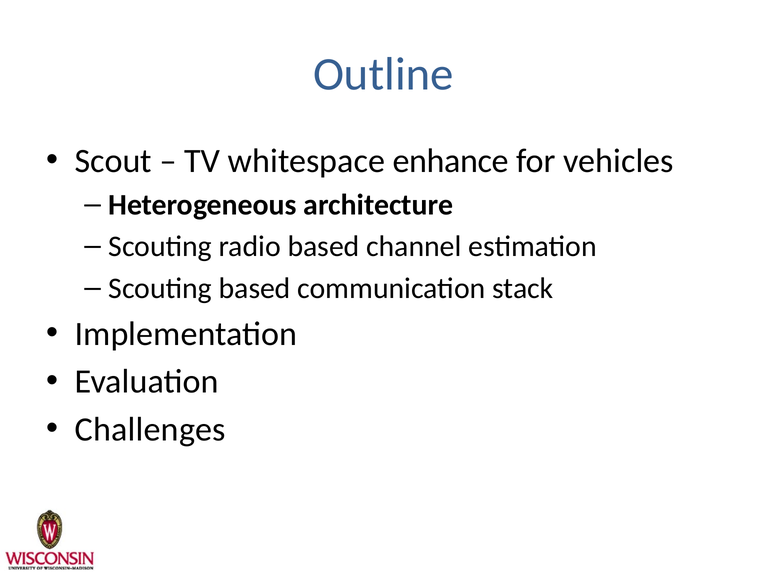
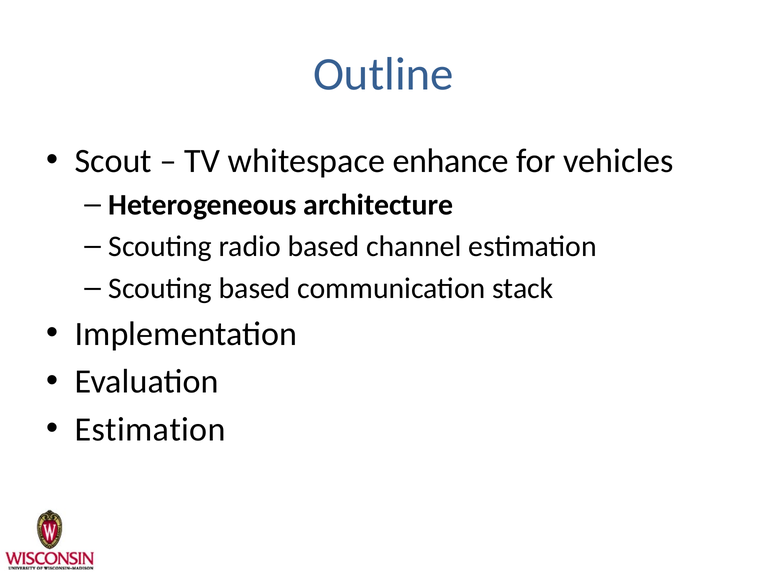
Challenges at (150, 430): Challenges -> Estimation
